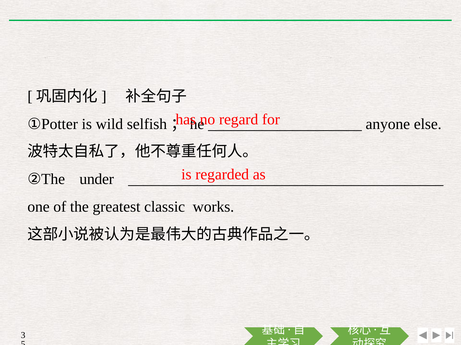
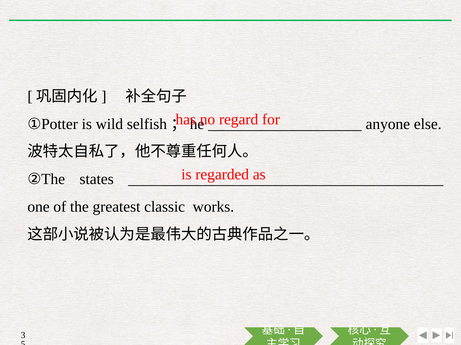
under: under -> states
